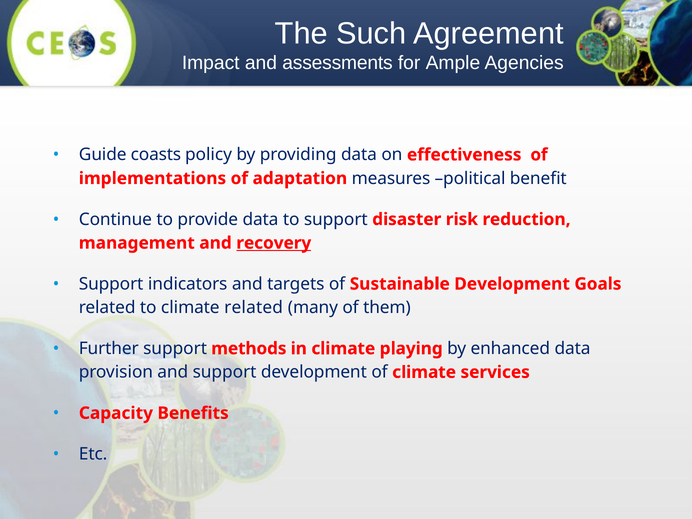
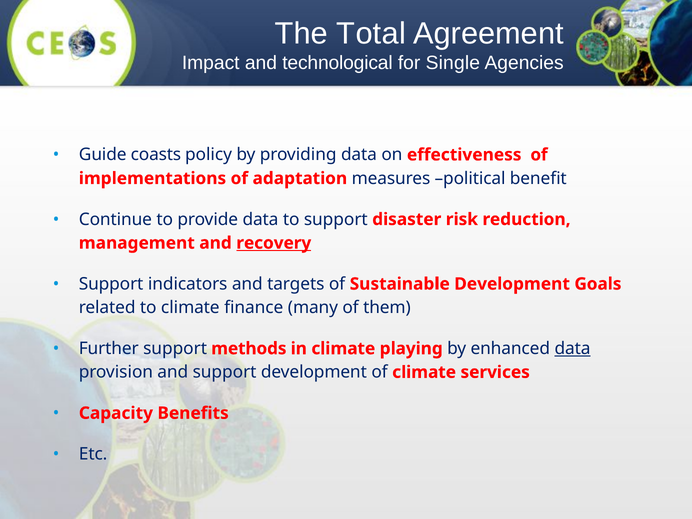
Such: Such -> Total
assessments: assessments -> technological
Ample: Ample -> Single
climate related: related -> finance
data at (573, 349) underline: none -> present
